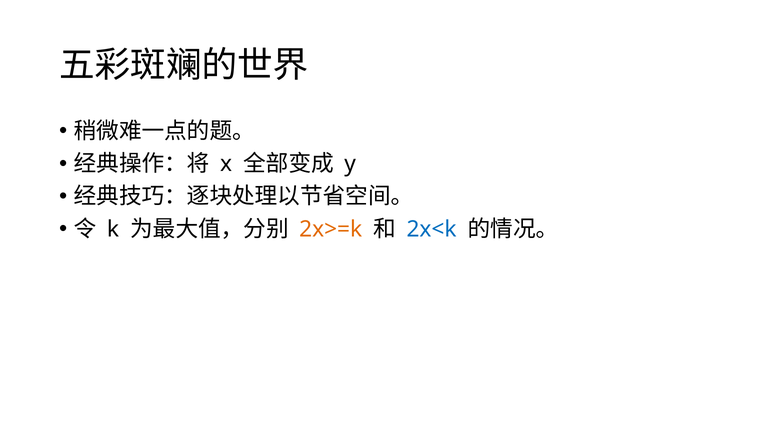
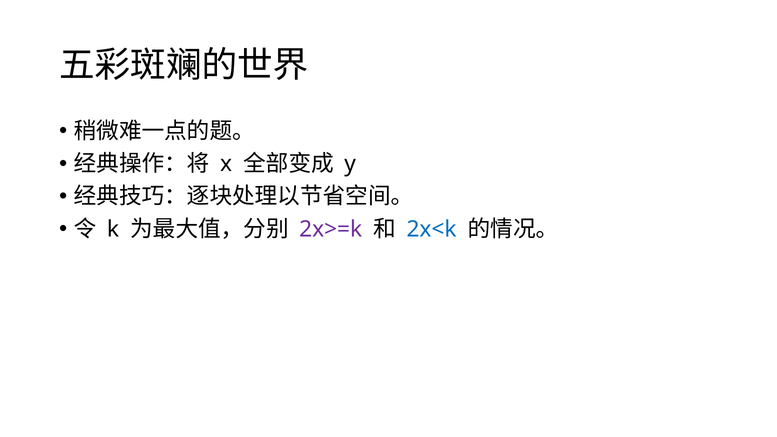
2x>=k colour: orange -> purple
